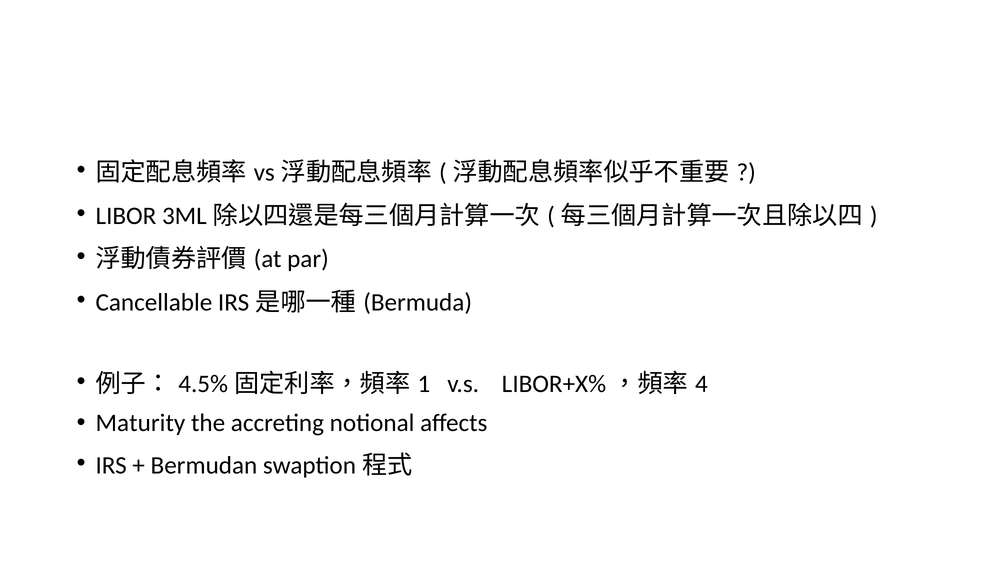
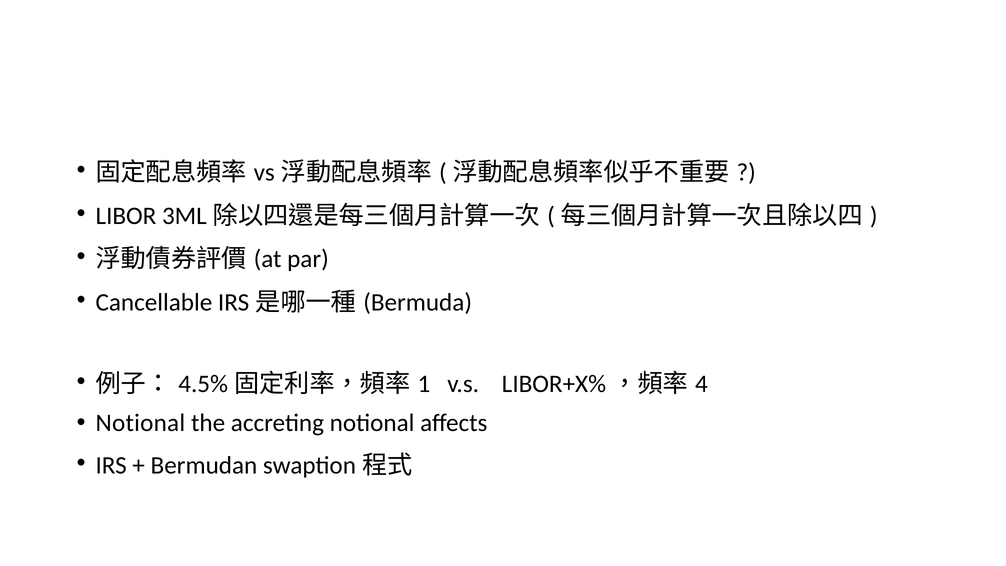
Maturity at (140, 423): Maturity -> Notional
